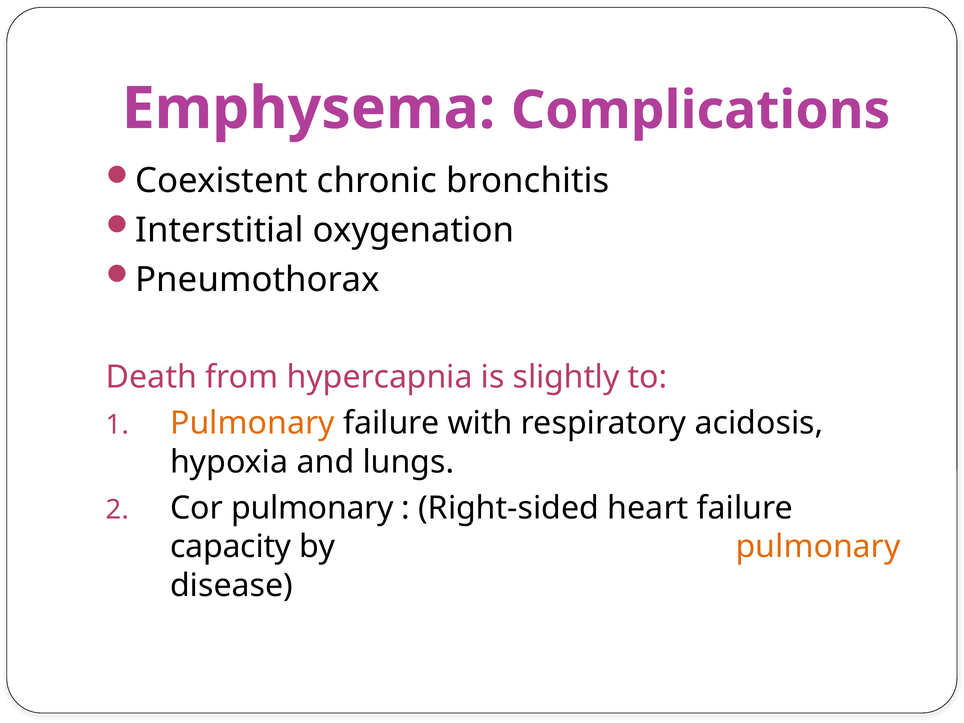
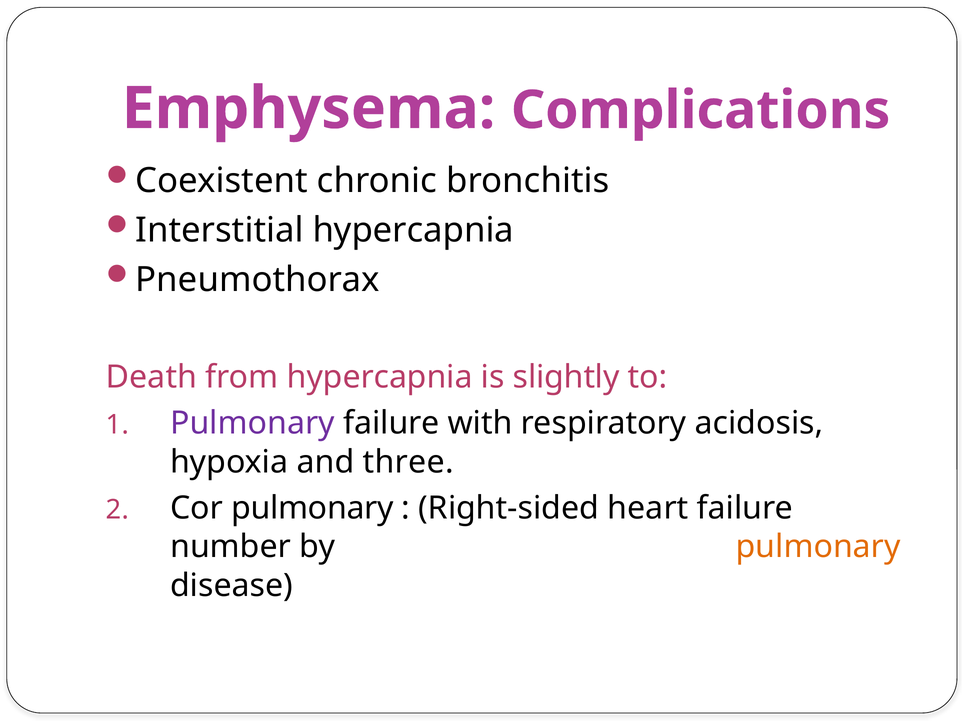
Interstitial oxygenation: oxygenation -> hypercapnia
Pulmonary at (252, 423) colour: orange -> purple
lungs: lungs -> three
capacity: capacity -> number
